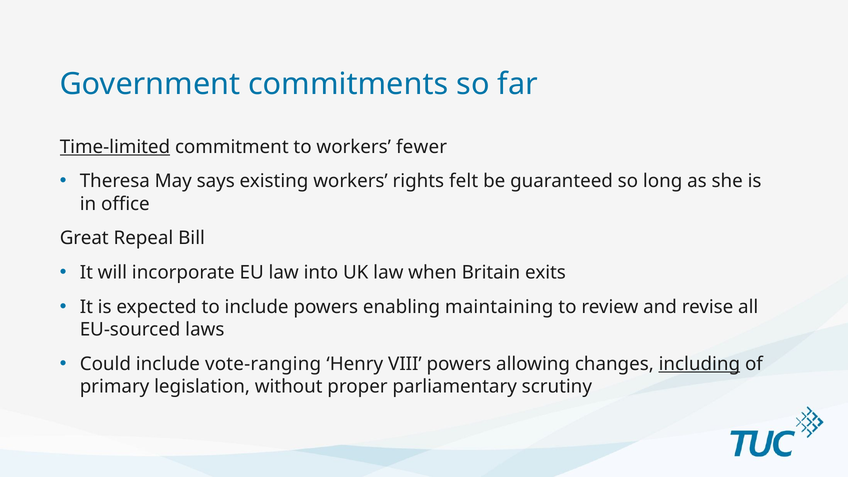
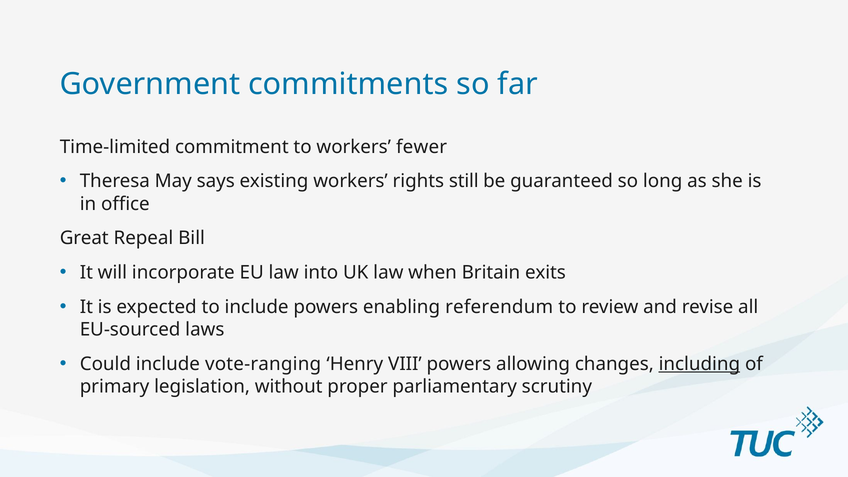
Time-limited underline: present -> none
felt: felt -> still
maintaining: maintaining -> referendum
